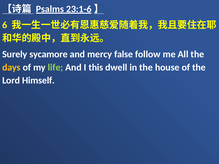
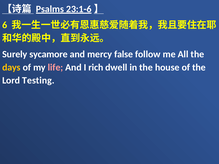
life colour: light green -> pink
this: this -> rich
Himself: Himself -> Testing
